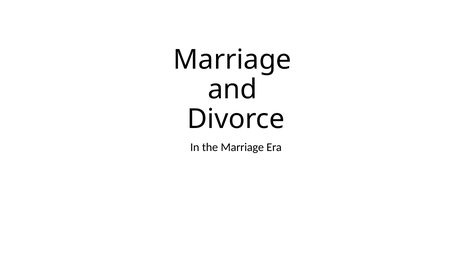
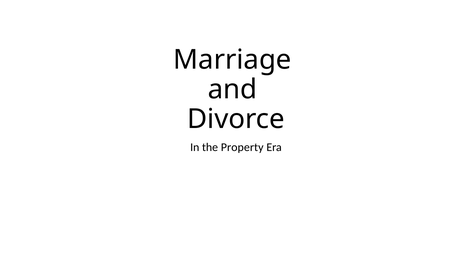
the Marriage: Marriage -> Property
